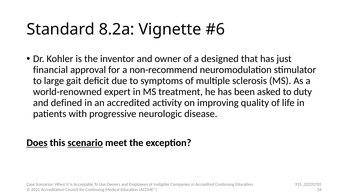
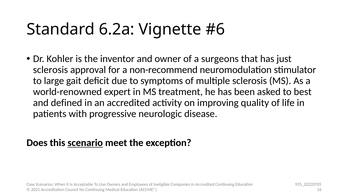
8.2a: 8.2a -> 6.2a
designed: designed -> surgeons
financial at (50, 70): financial -> sclerosis
duty: duty -> best
Does underline: present -> none
